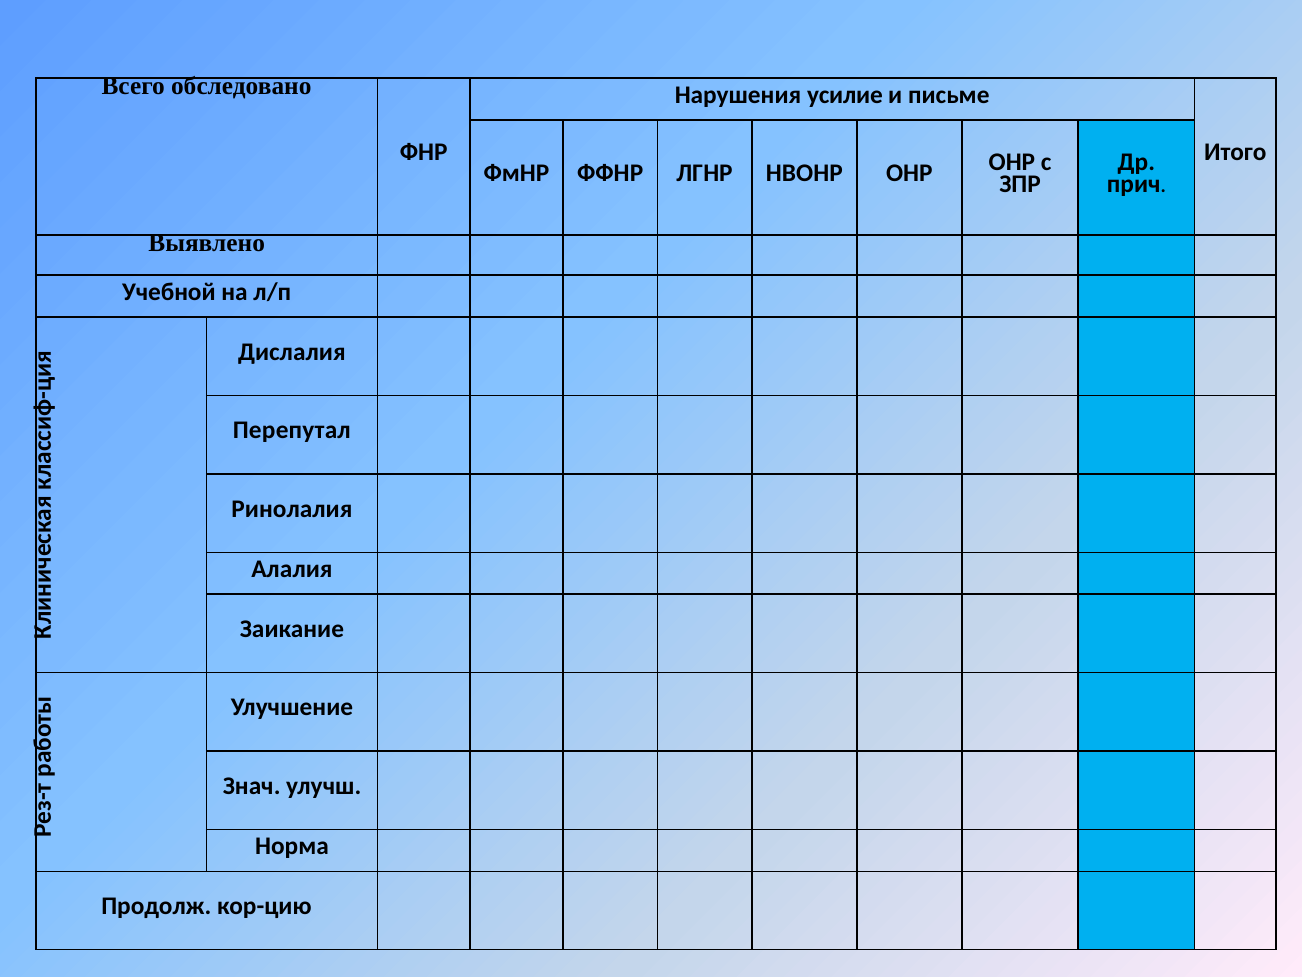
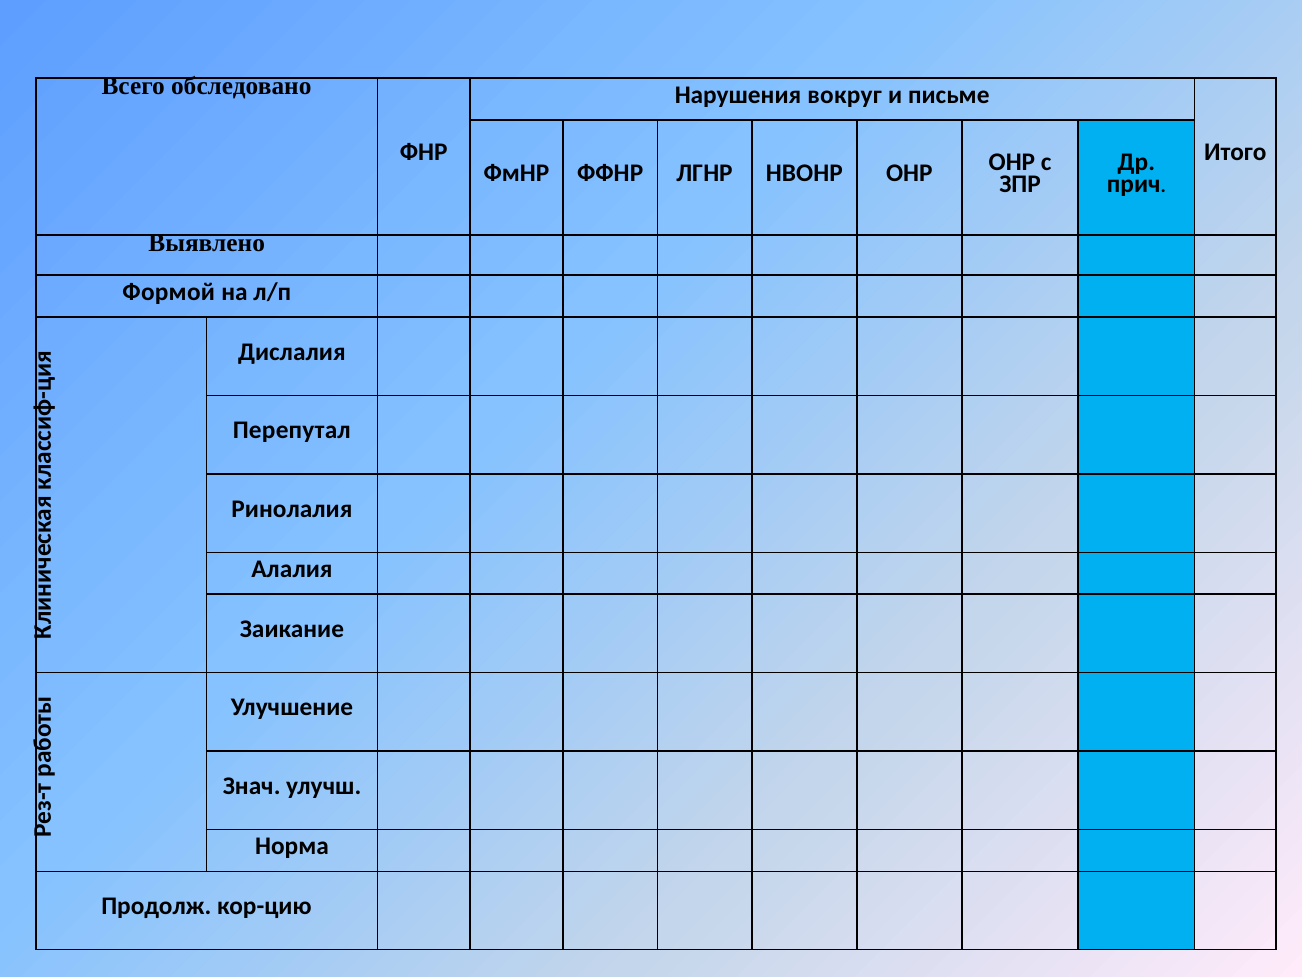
усилие: усилие -> вокруг
Учебной: Учебной -> Формой
